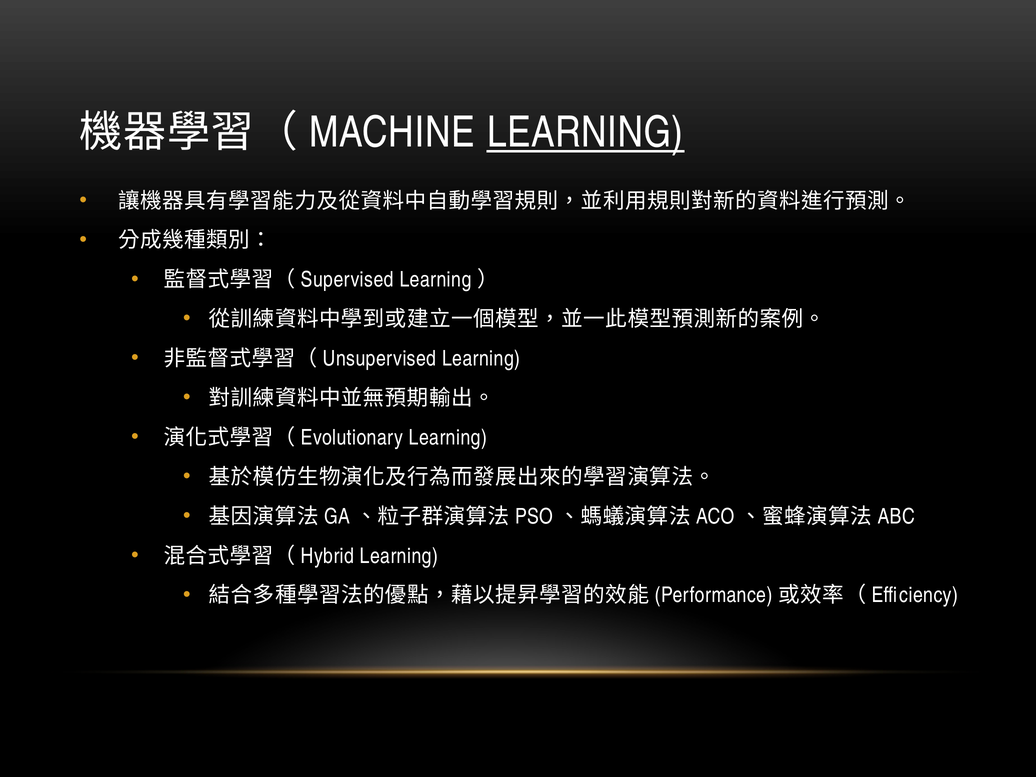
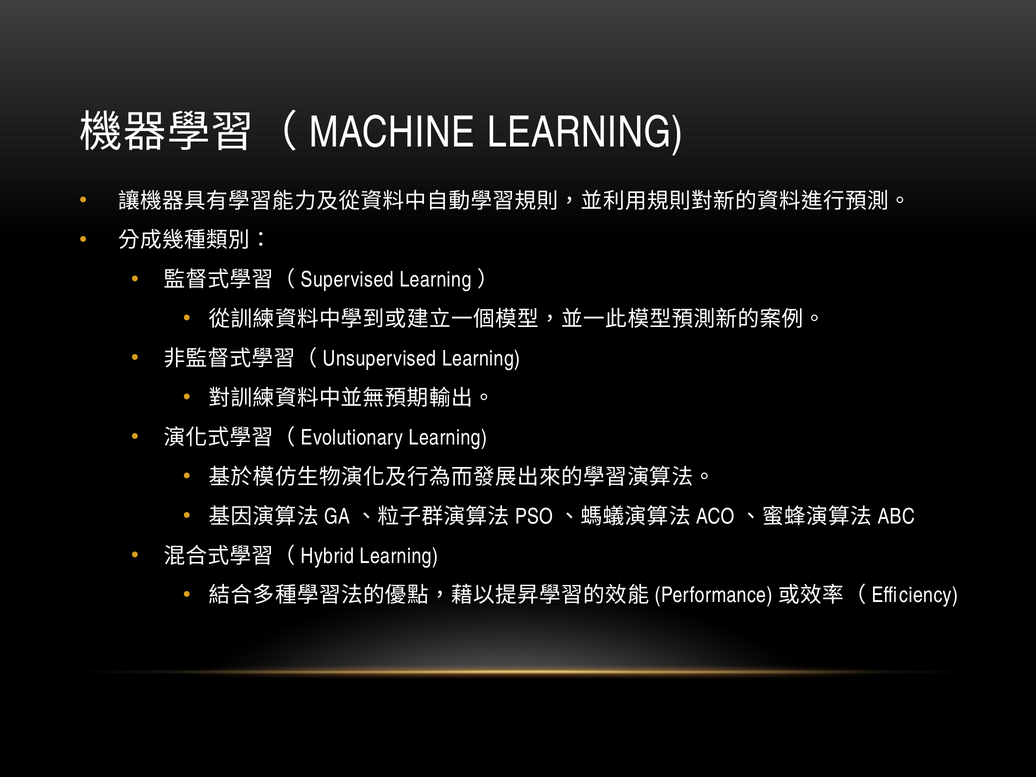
LEARNING at (585, 133) underline: present -> none
